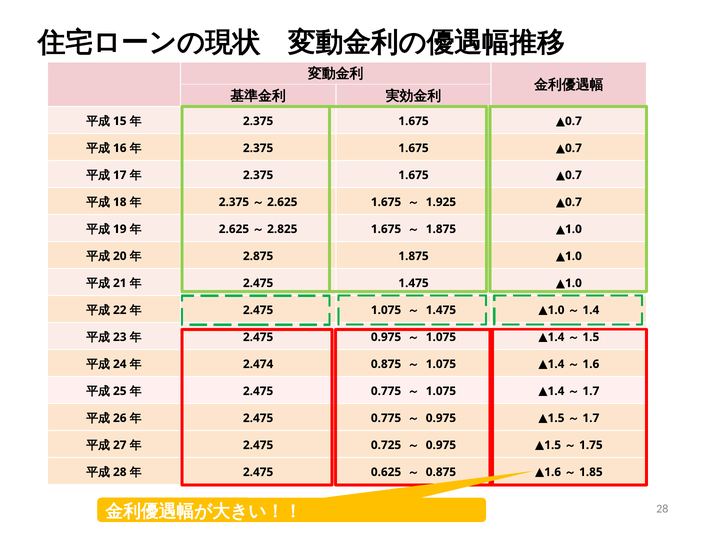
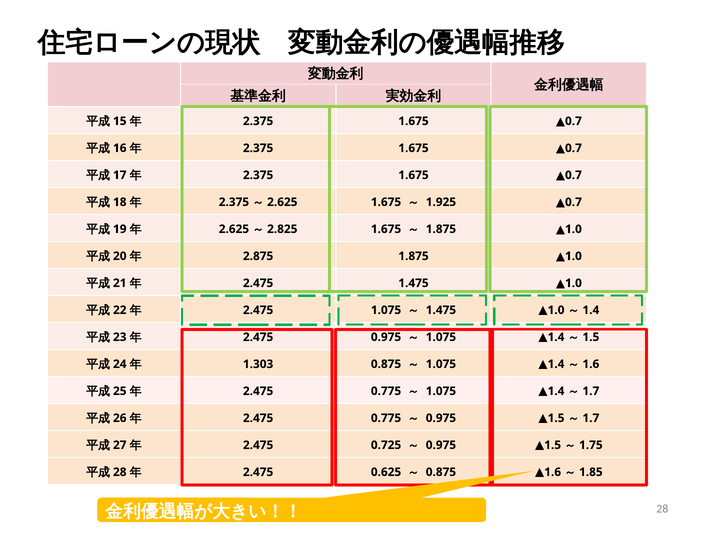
2.474: 2.474 -> 1.303
